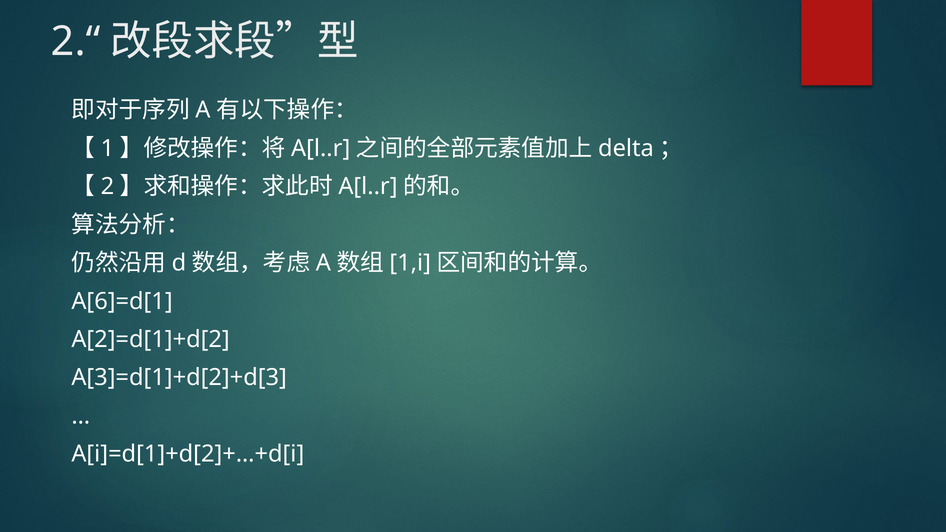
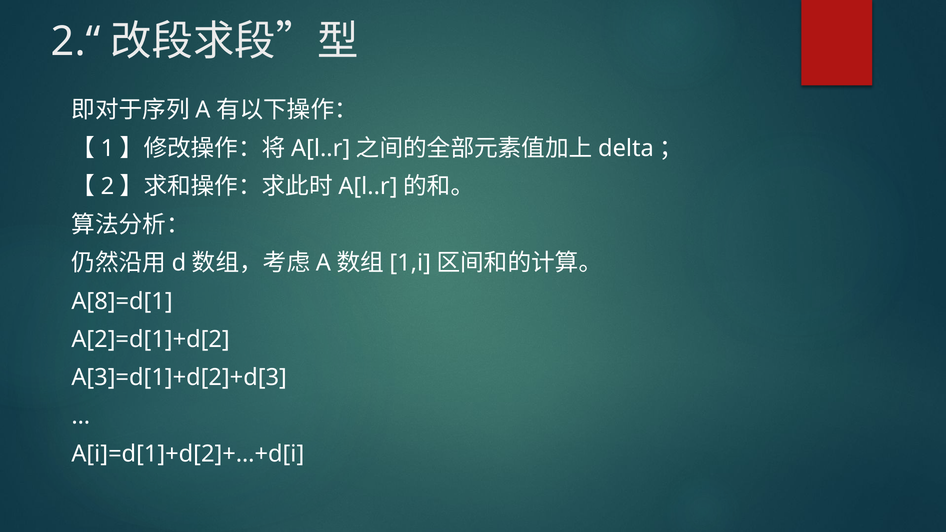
A[6]=d[1: A[6]=d[1 -> A[8]=d[1
